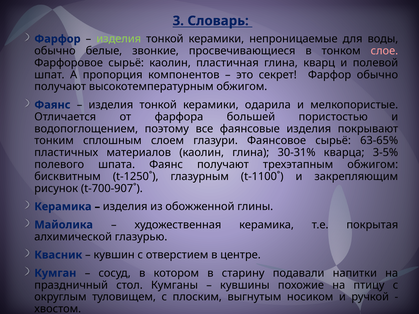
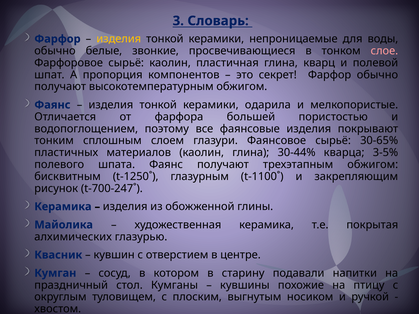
изделия at (119, 39) colour: light green -> yellow
63-65%: 63-65% -> 30-65%
30-31%: 30-31% -> 30-44%
t-700-907˚: t-700-907˚ -> t-700-247˚
алхимической: алхимической -> алхимических
